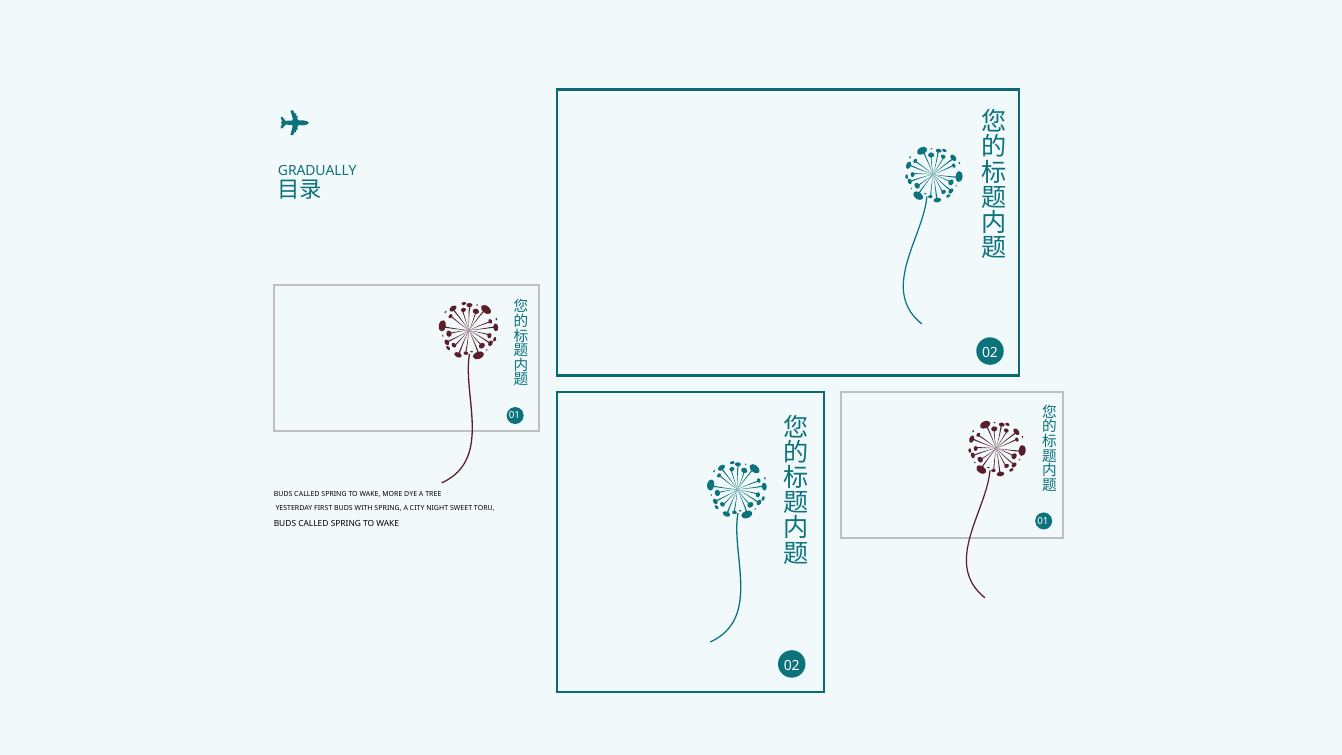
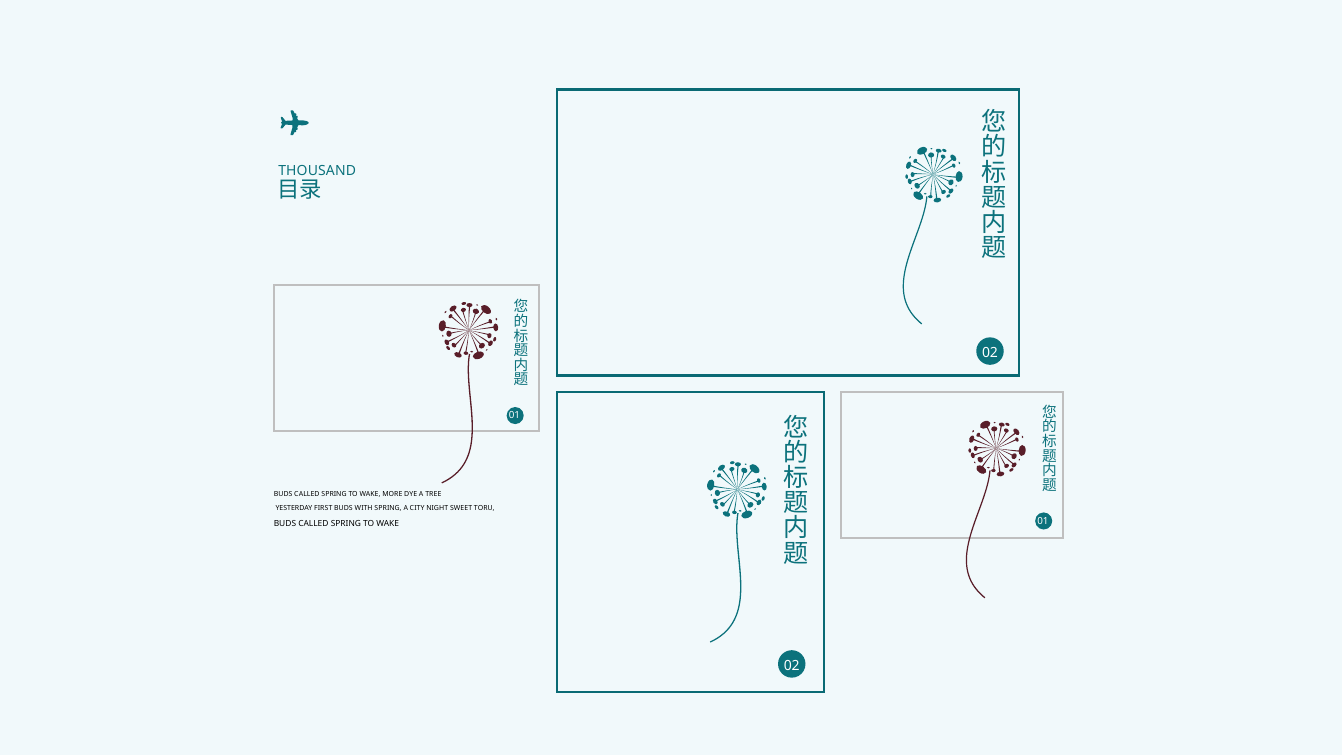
GRADUALLY: GRADUALLY -> THOUSAND
